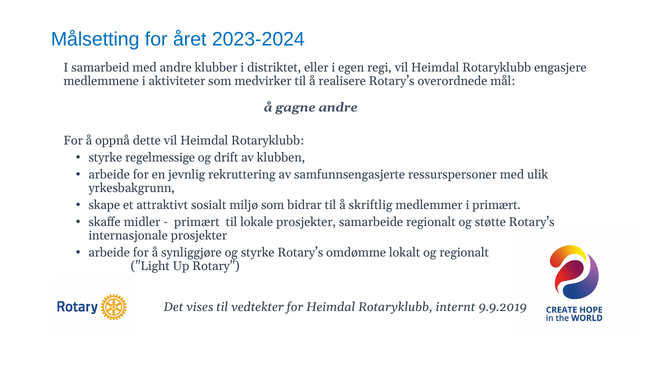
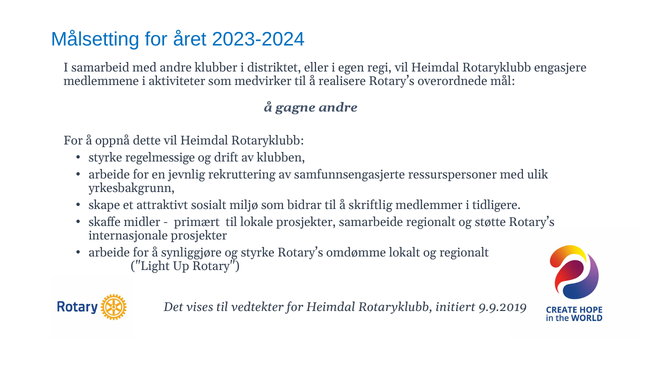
i primært: primært -> tidligere
internt: internt -> initiert
